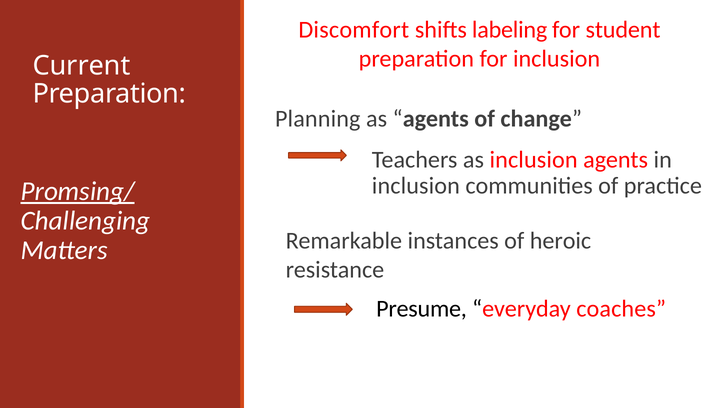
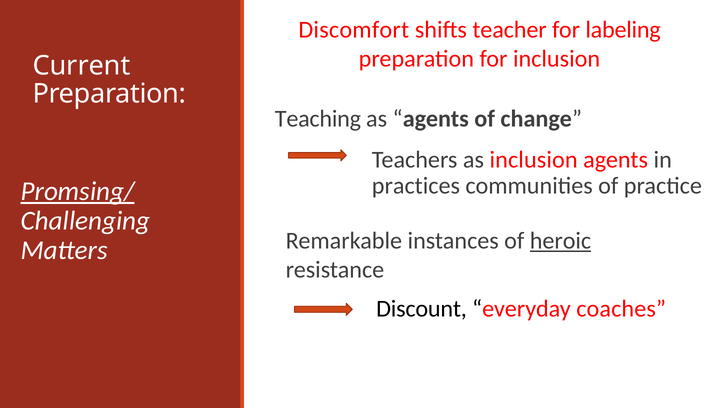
labeling: labeling -> teacher
student: student -> labeling
Planning: Planning -> Teaching
inclusion at (416, 186): inclusion -> practices
heroic underline: none -> present
Presume: Presume -> Discount
